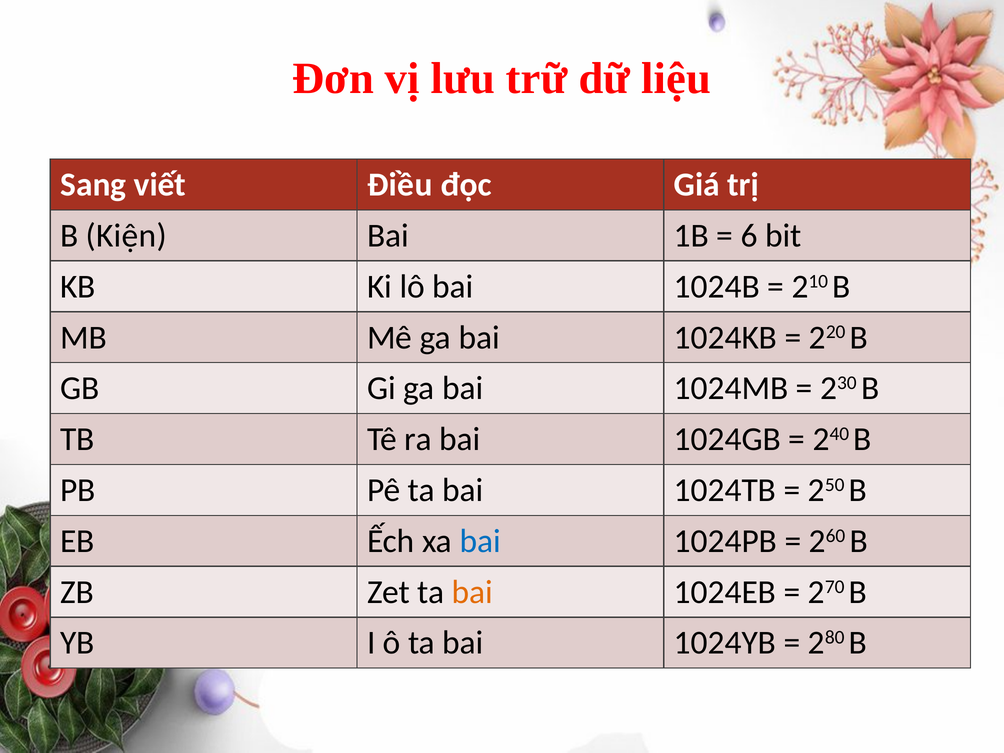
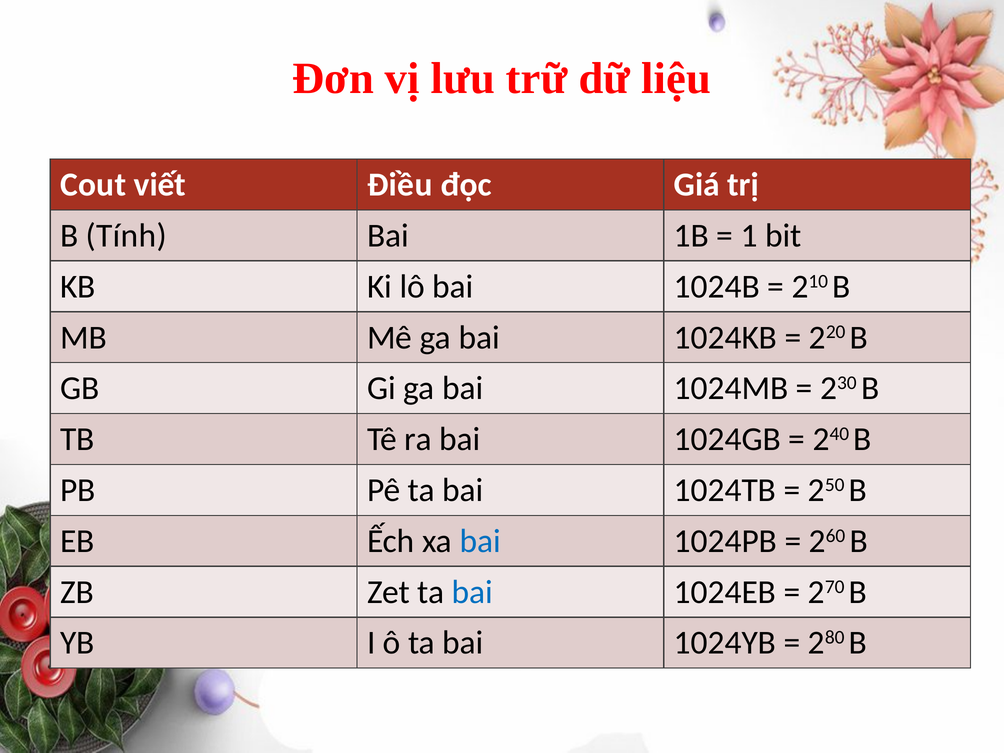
Sang: Sang -> Cout
Kiện: Kiện -> Tính
6: 6 -> 1
bai at (472, 592) colour: orange -> blue
